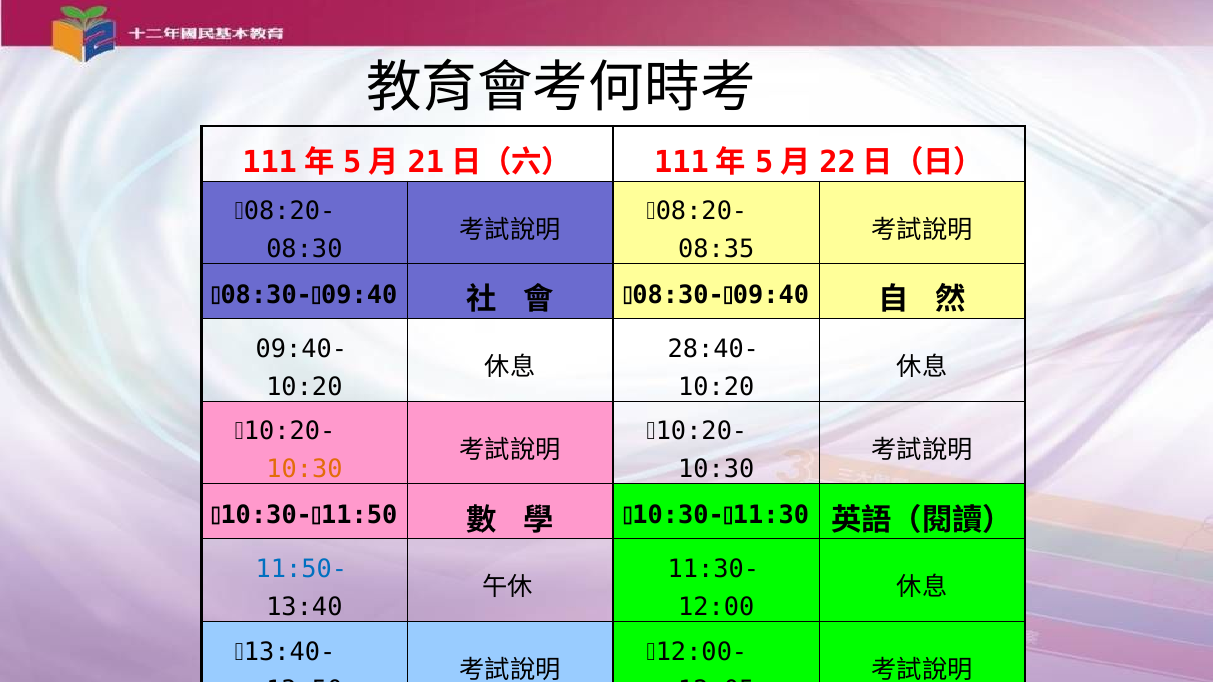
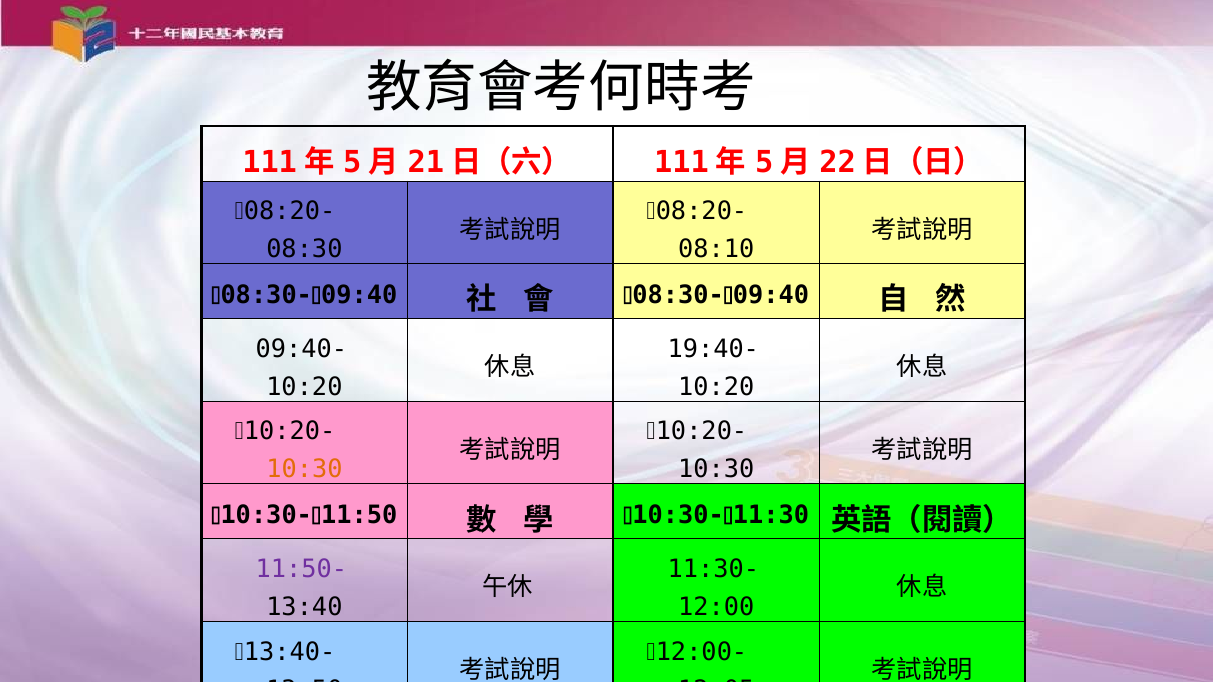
08:35: 08:35 -> 08:10
28:40-: 28:40- -> 19:40-
11:50- colour: blue -> purple
